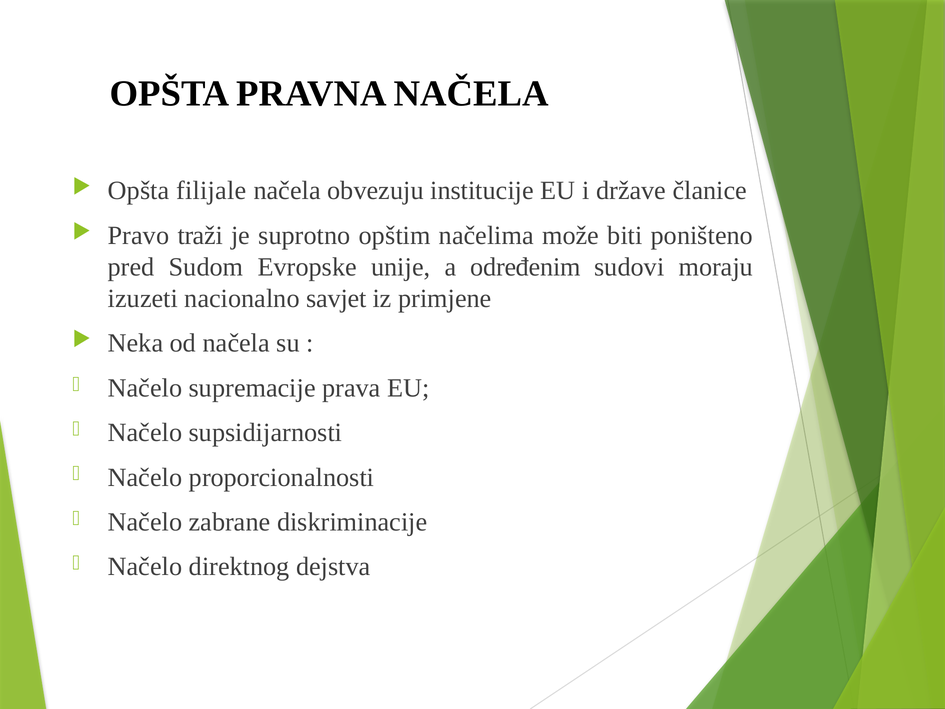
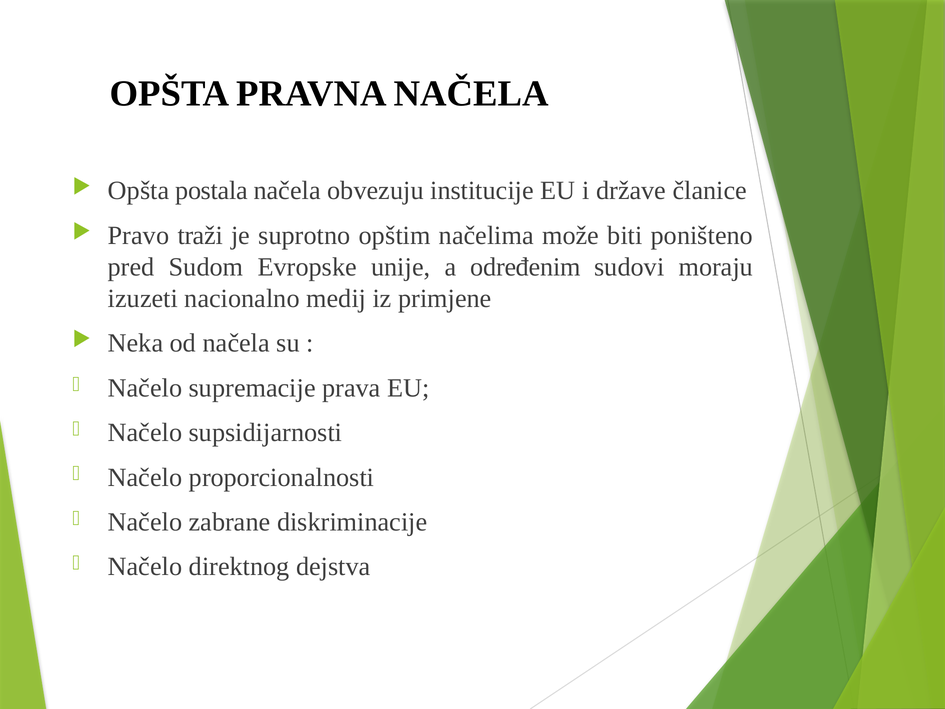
filijale: filijale -> postala
savjet: savjet -> medij
